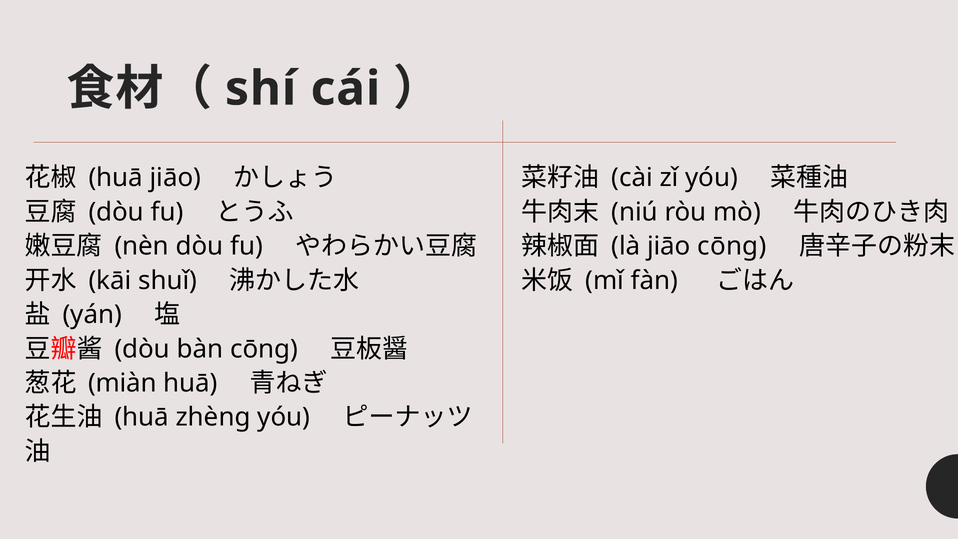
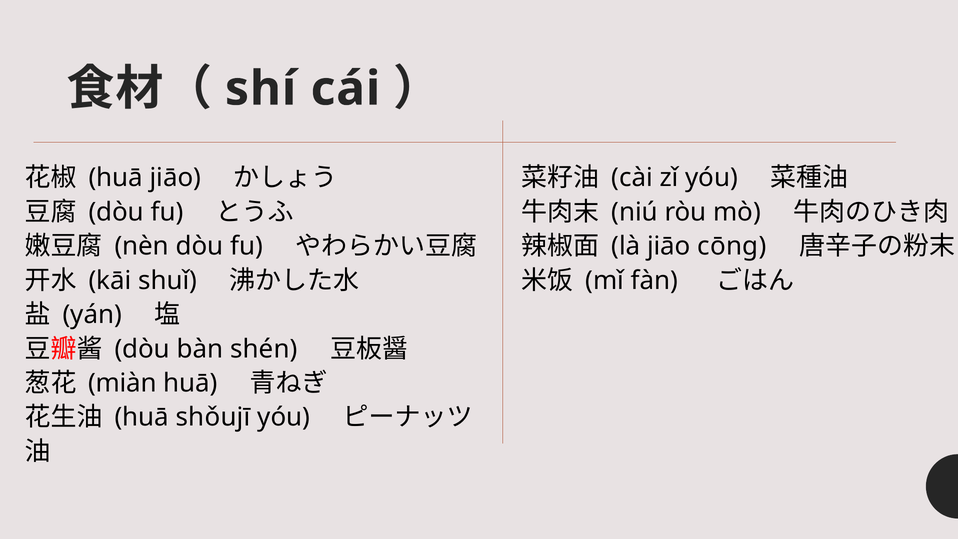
bàn cōng: cōng -> shén
zhèng: zhèng -> shǒujī
